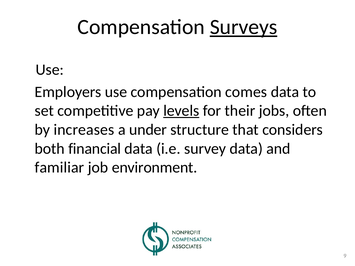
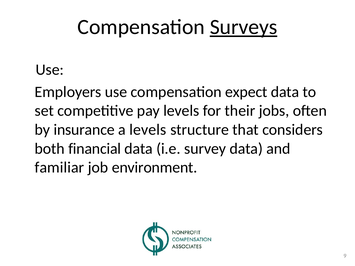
comes: comes -> expect
levels at (181, 111) underline: present -> none
increases: increases -> insurance
a under: under -> levels
